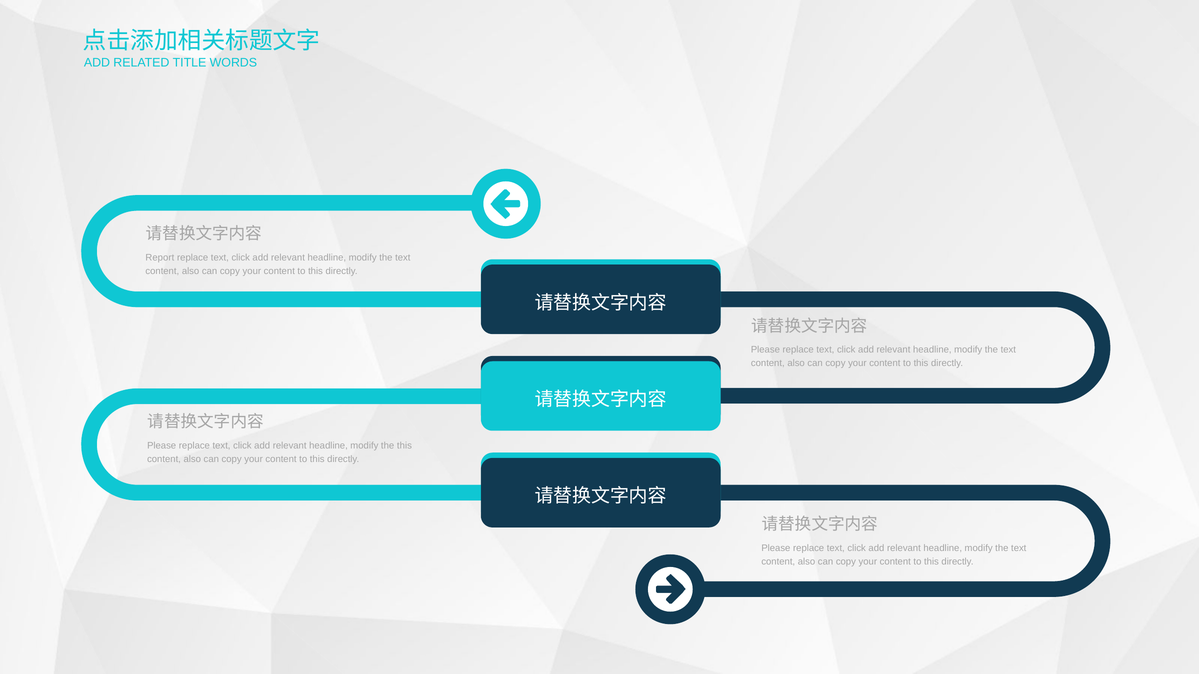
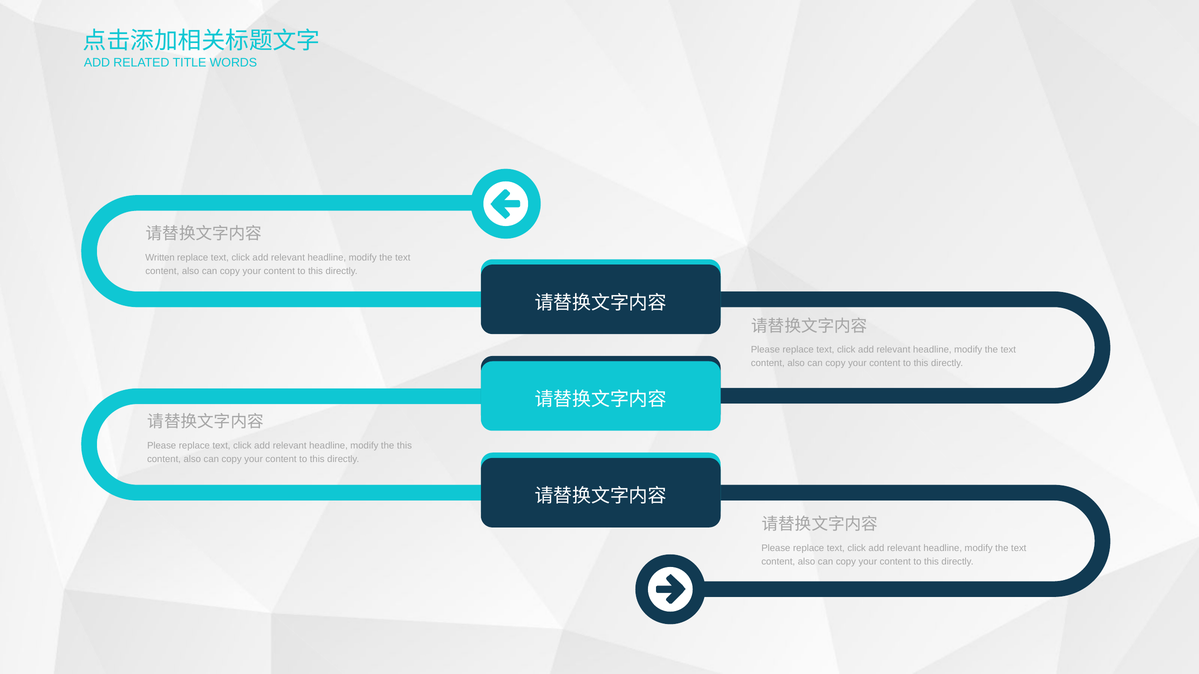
Report: Report -> Written
